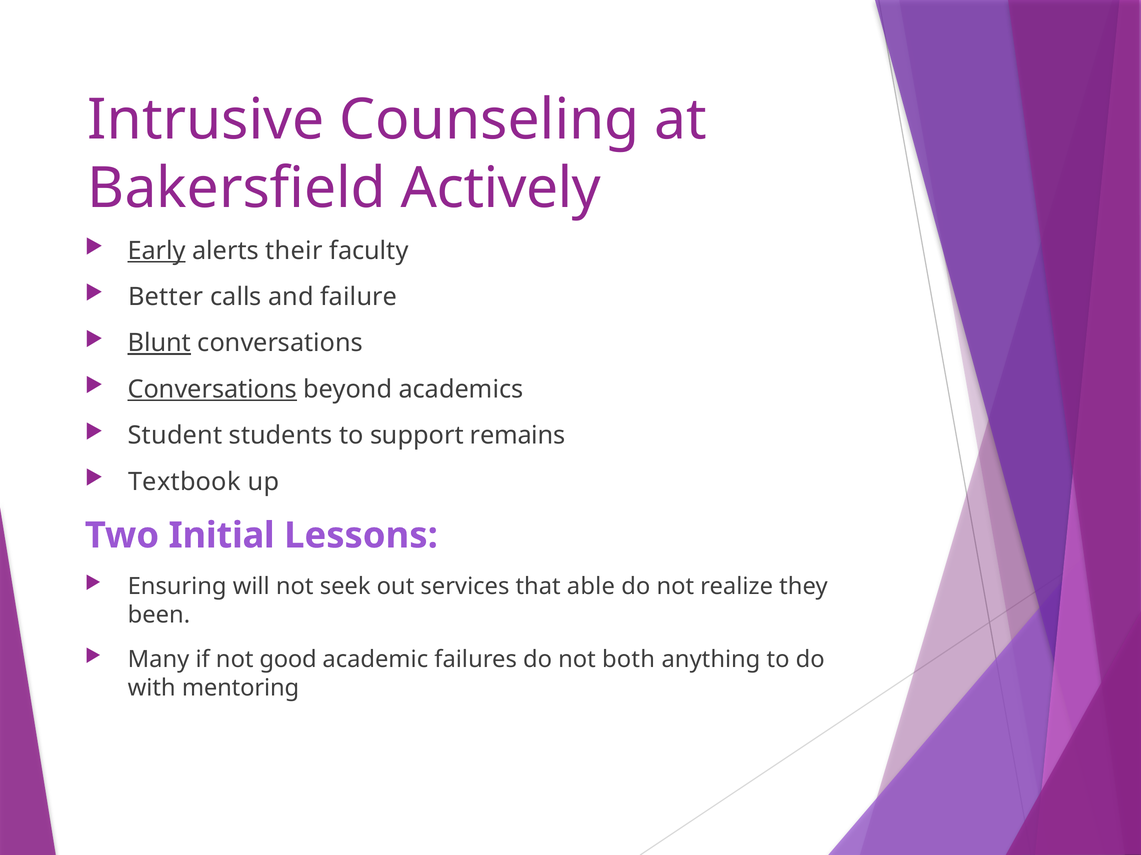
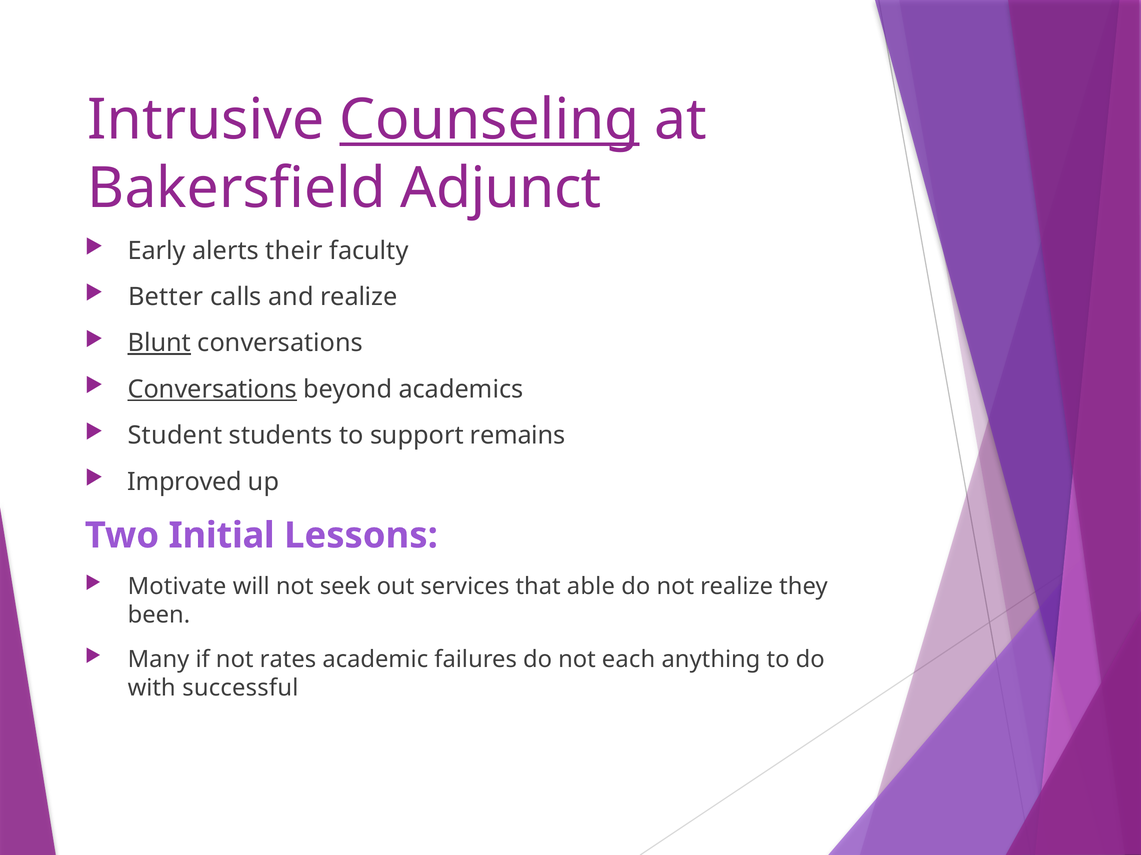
Counseling underline: none -> present
Actively: Actively -> Adjunct
Early underline: present -> none
and failure: failure -> realize
Textbook: Textbook -> Improved
Ensuring: Ensuring -> Motivate
good: good -> rates
both: both -> each
mentoring: mentoring -> successful
